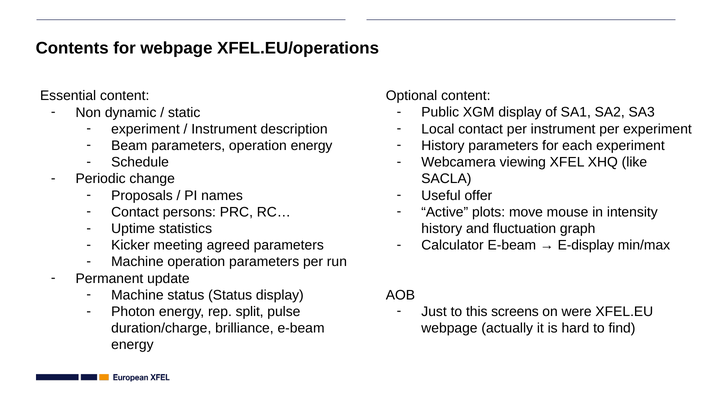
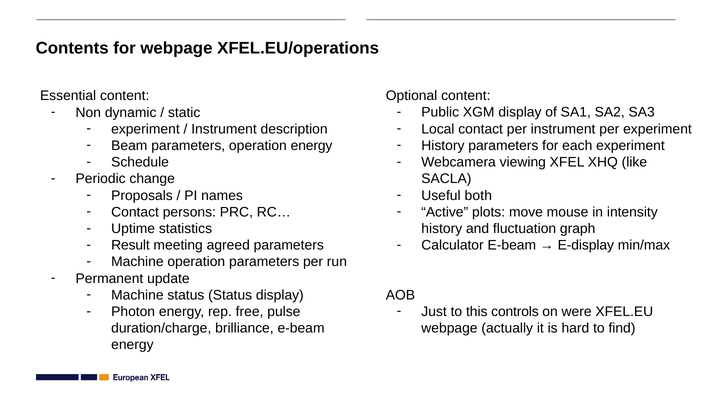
offer: offer -> both
Kicker: Kicker -> Result
split: split -> free
screens: screens -> controls
